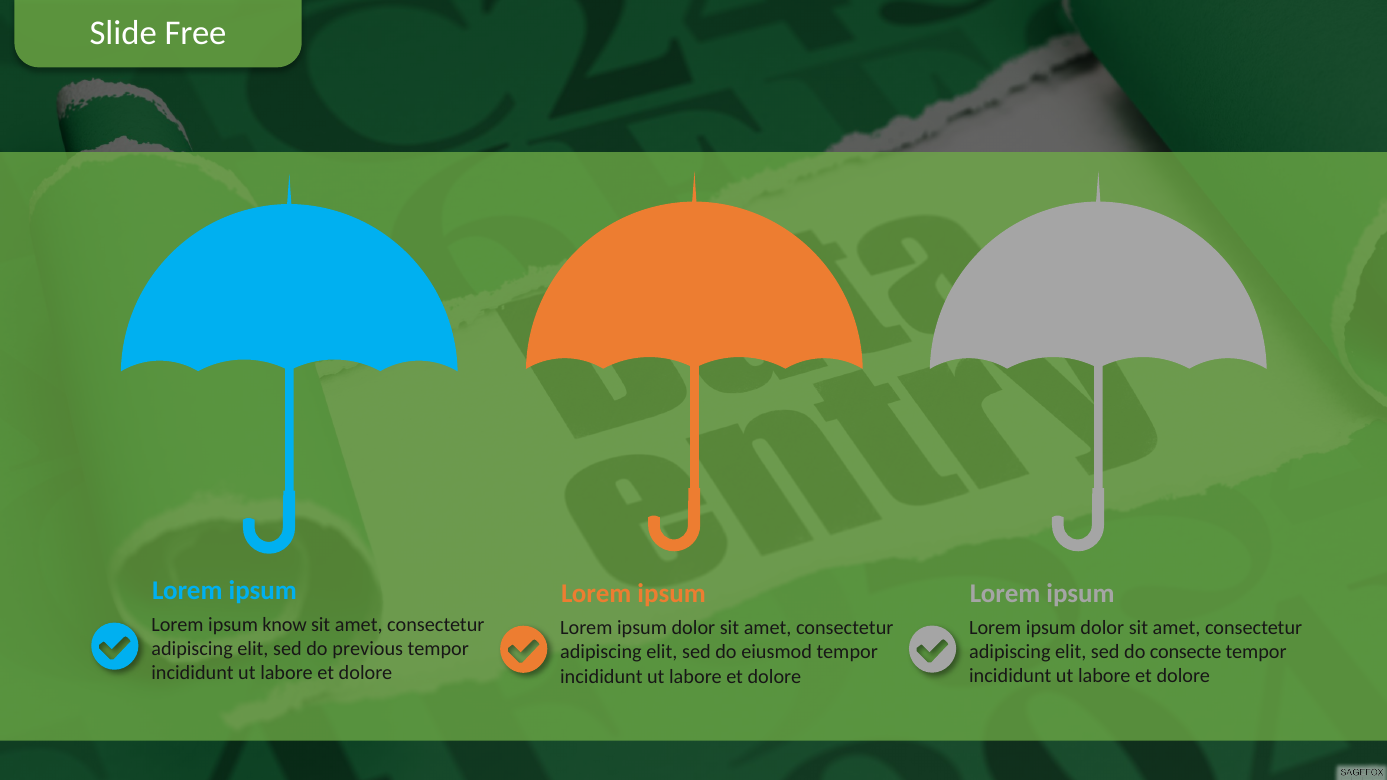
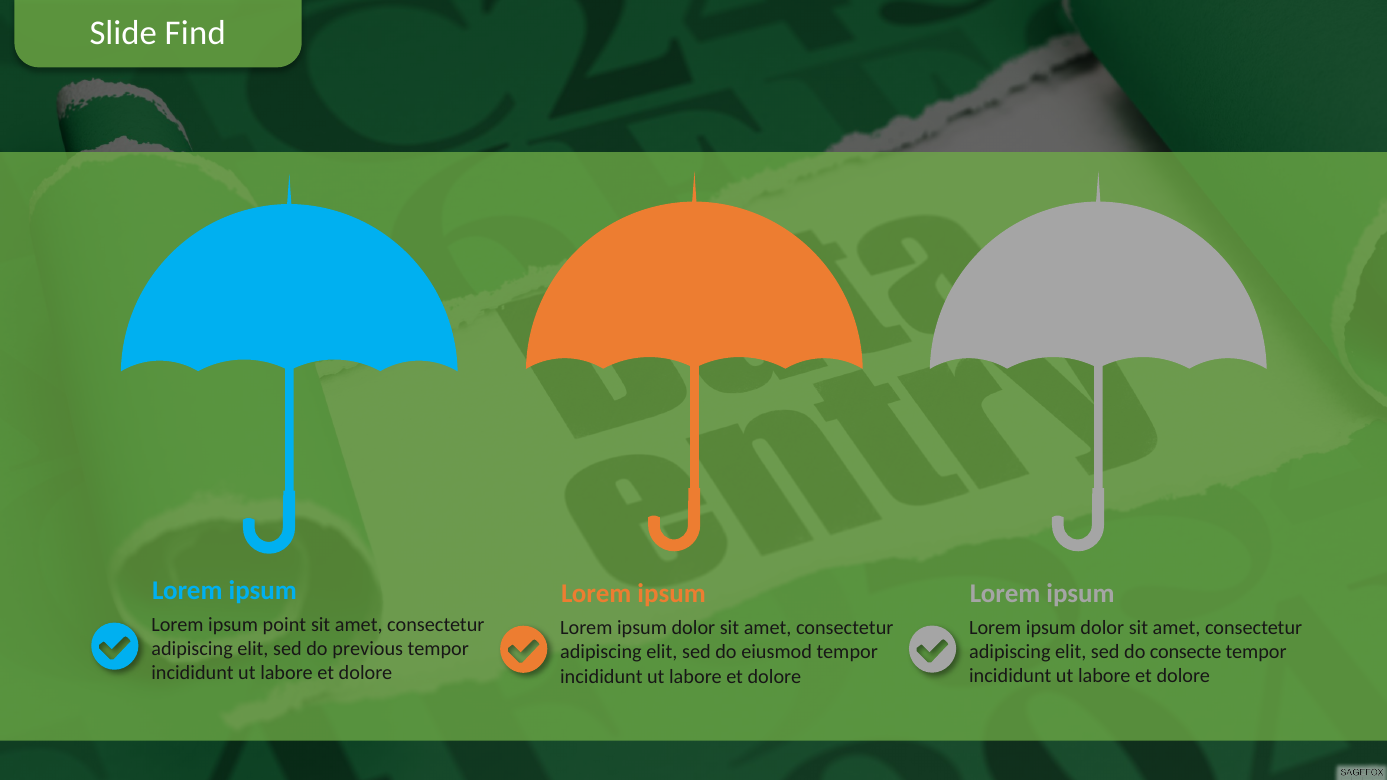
Free: Free -> Find
know: know -> point
